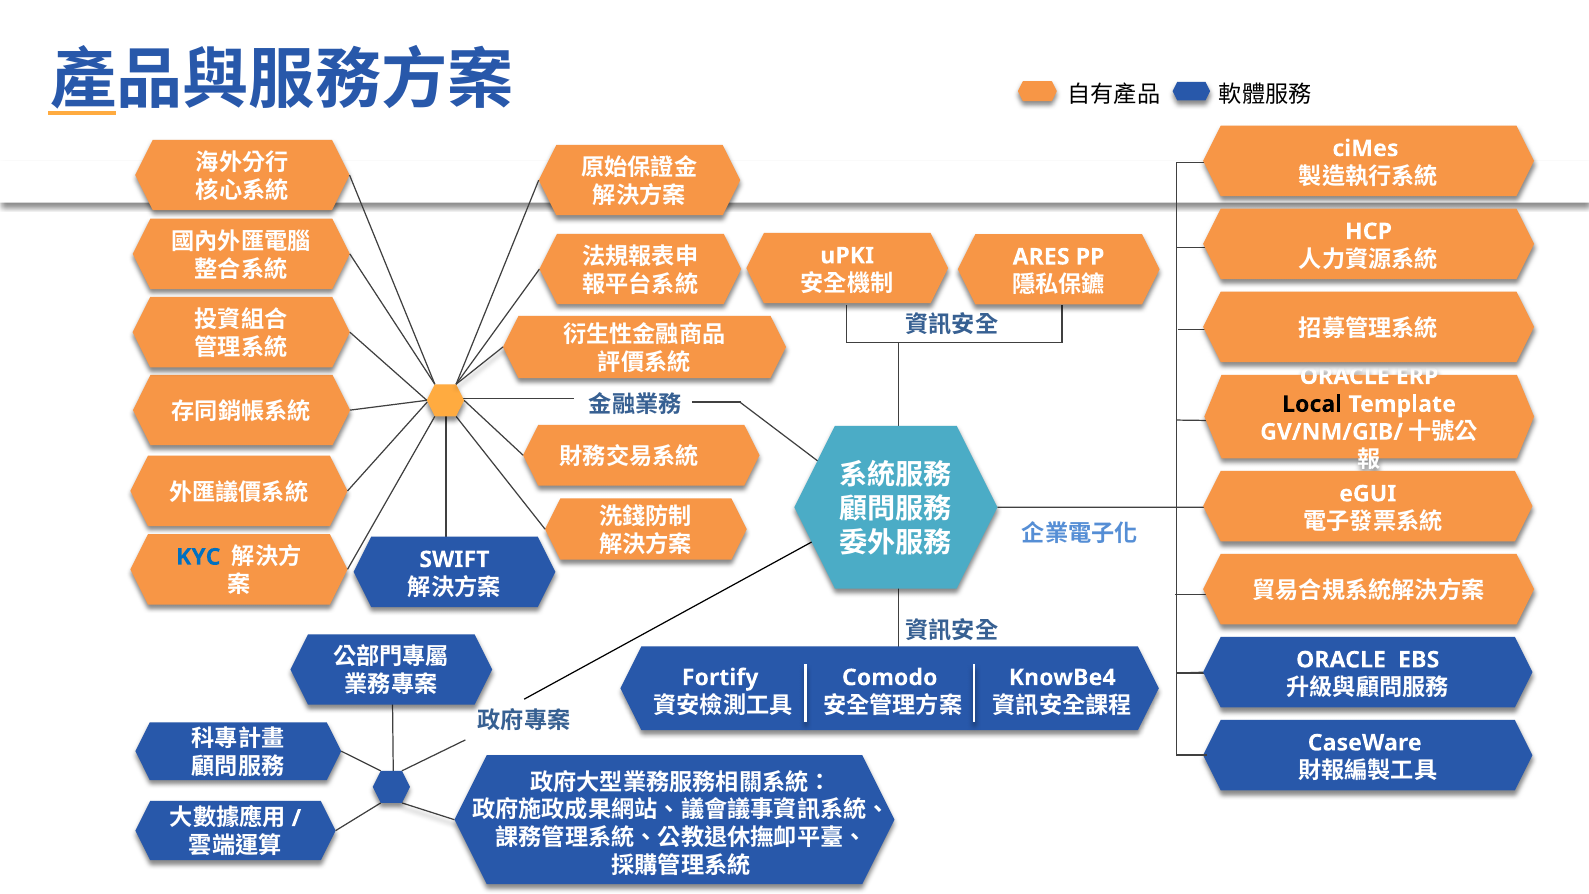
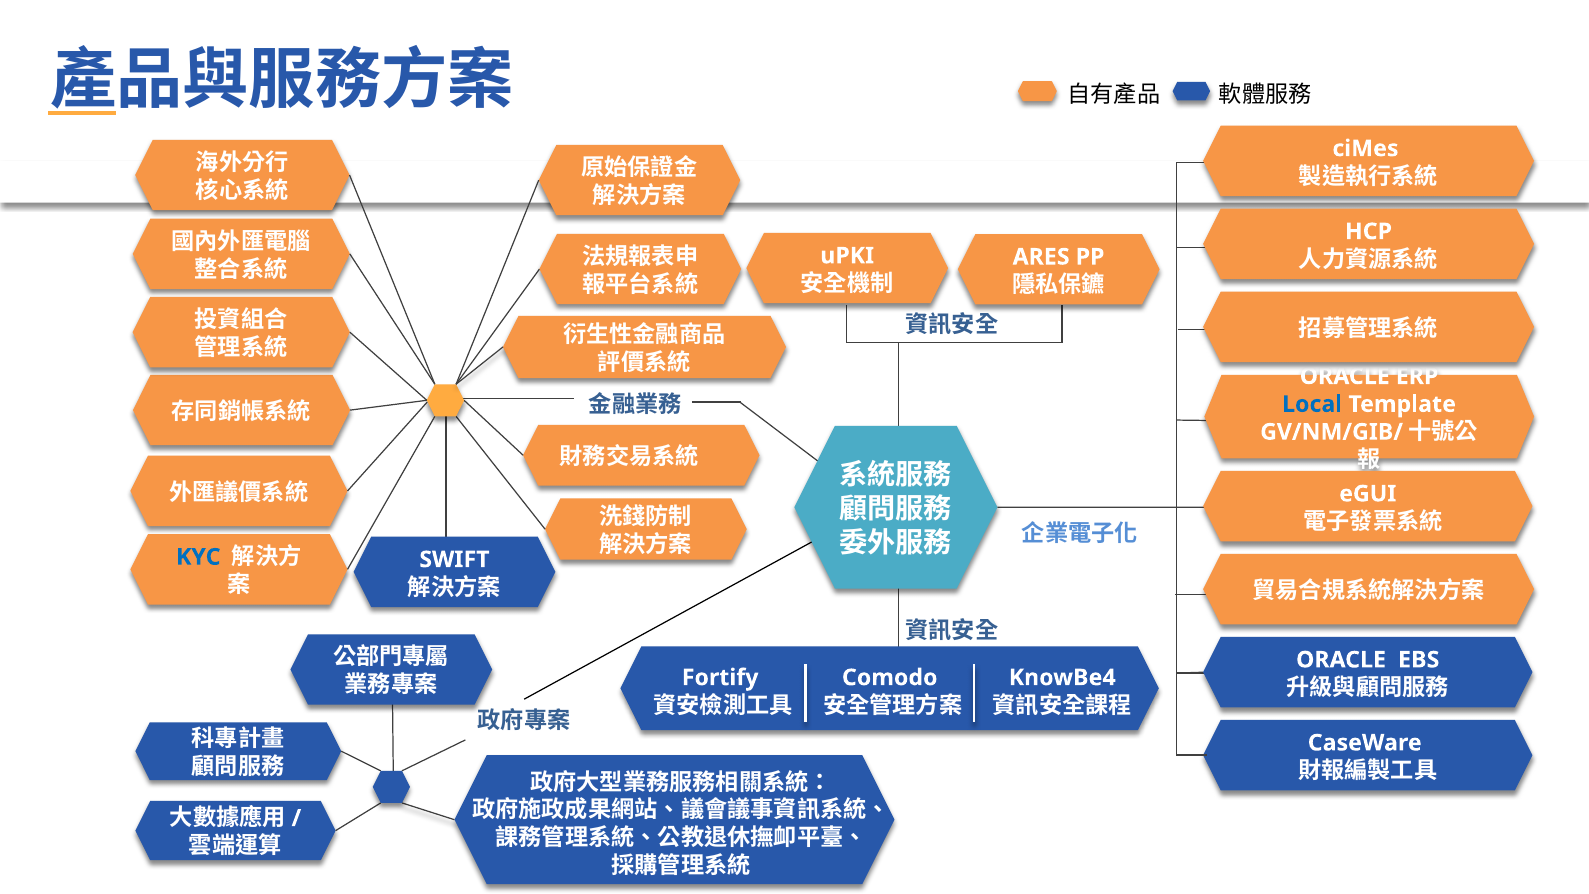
Local colour: black -> blue
